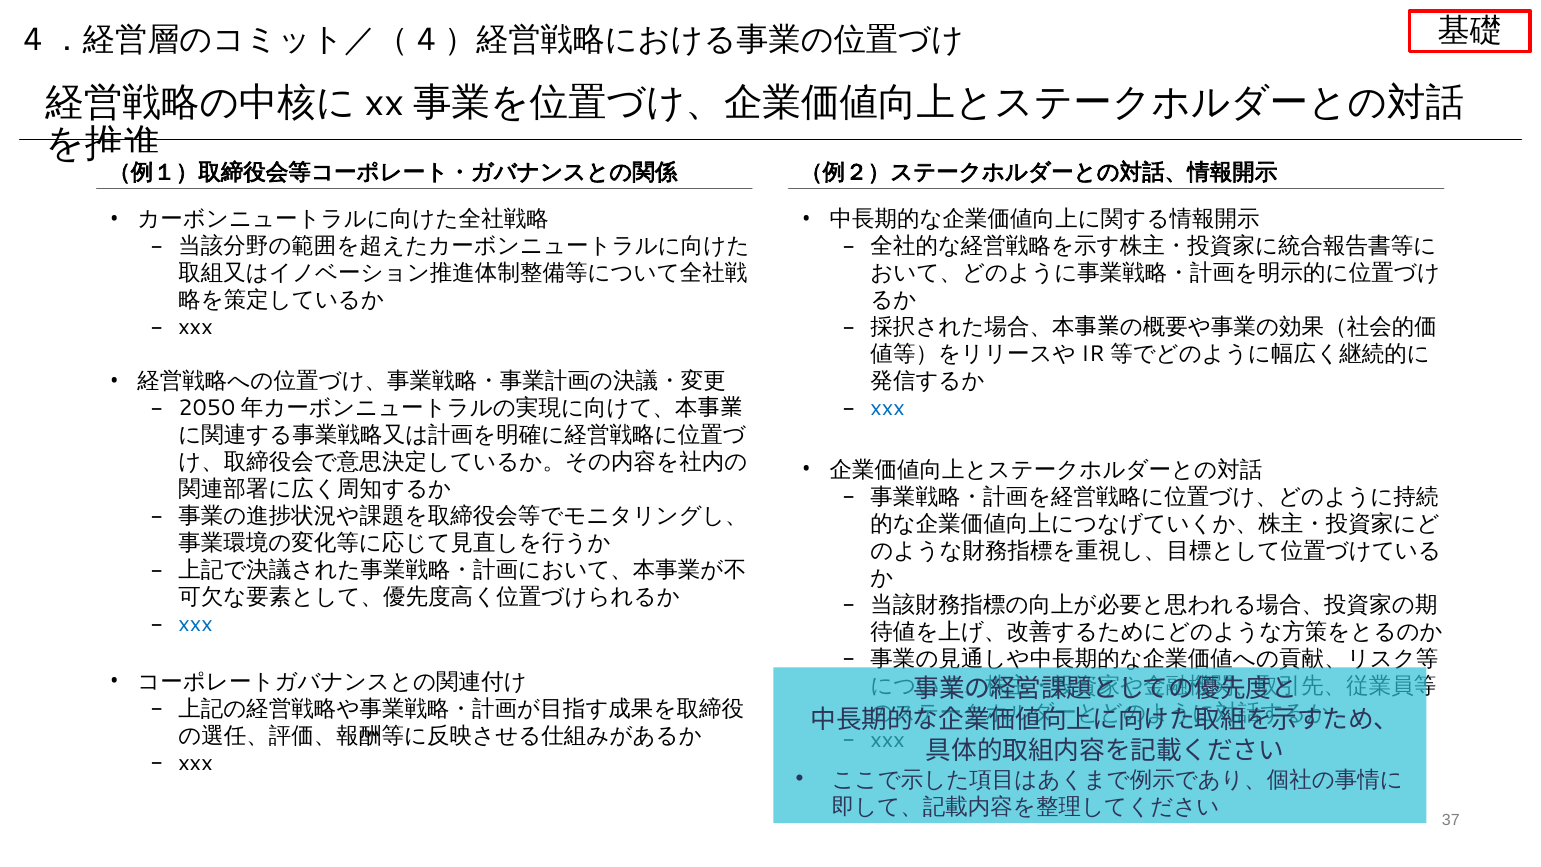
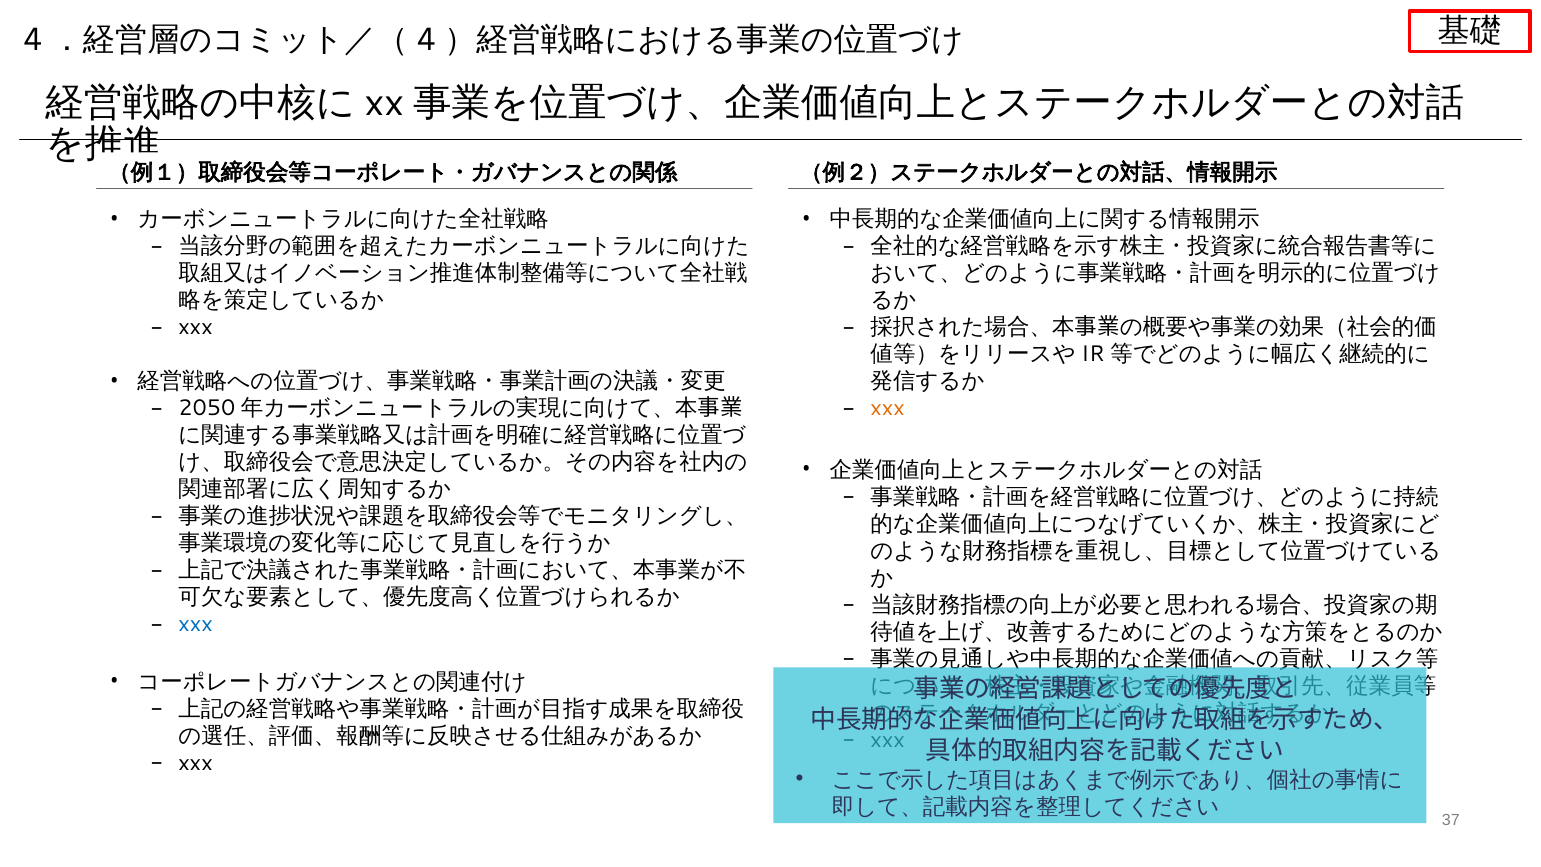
xxx at (888, 408) colour: blue -> orange
